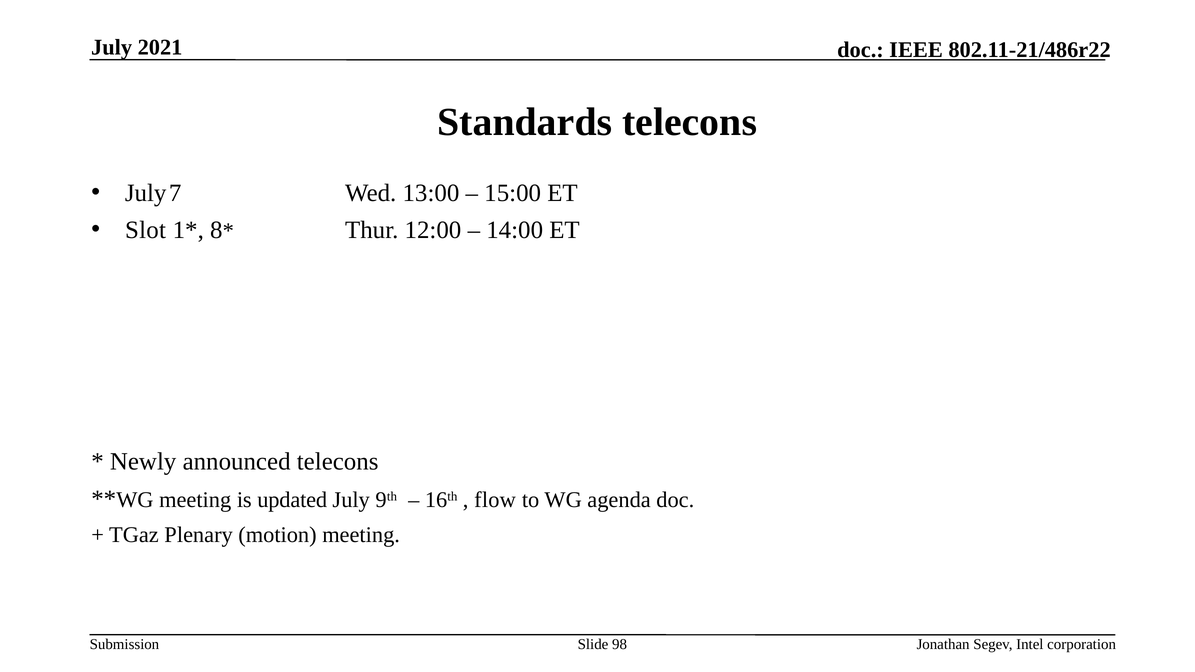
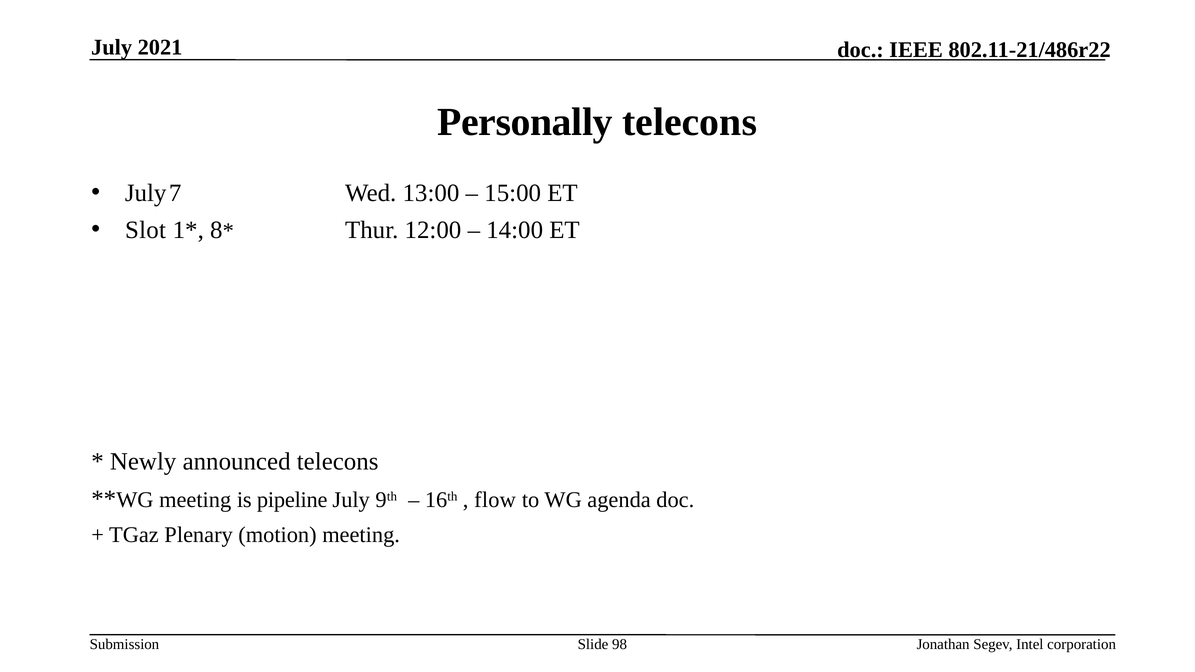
Standards: Standards -> Personally
updated: updated -> pipeline
